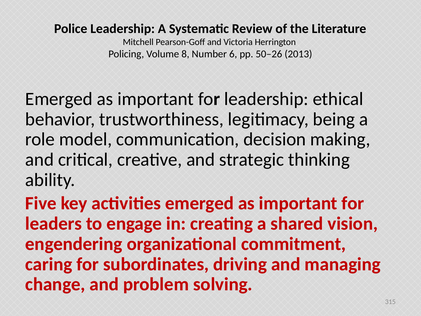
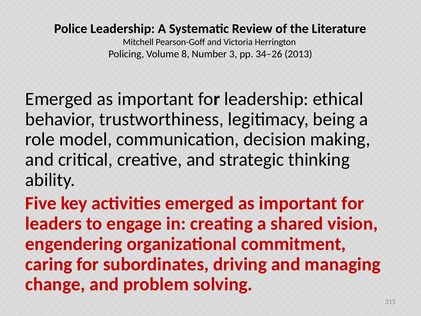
6: 6 -> 3
50–26: 50–26 -> 34–26
